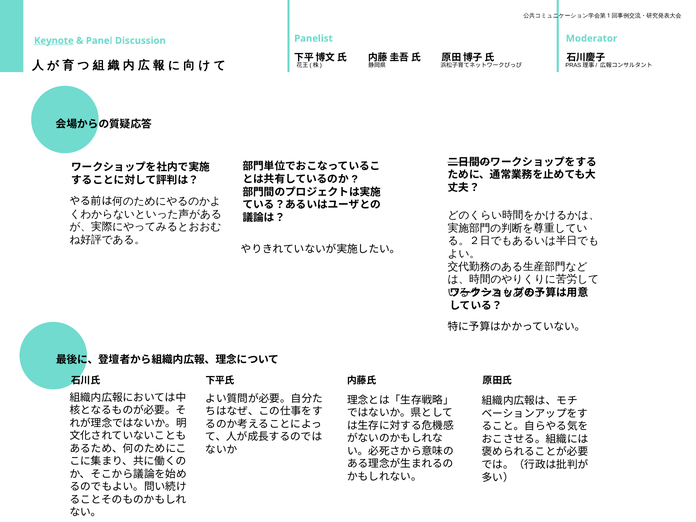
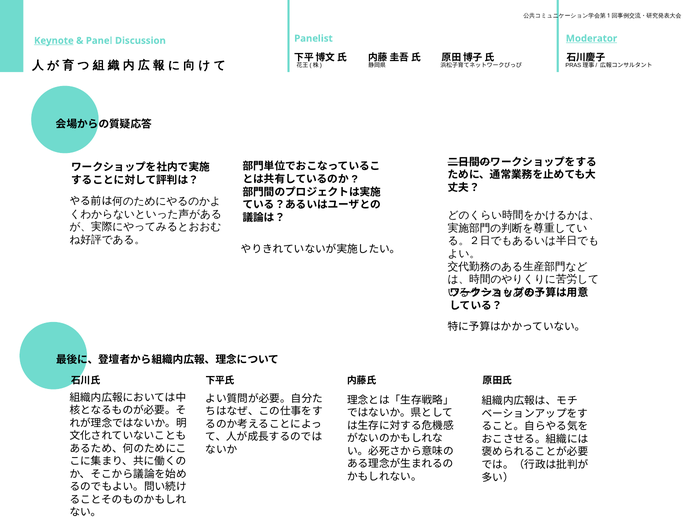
Moderator underline: none -> present
